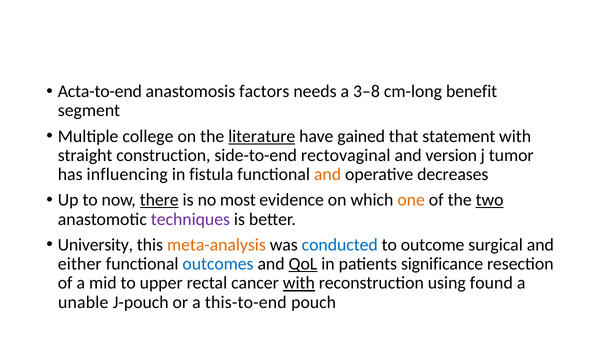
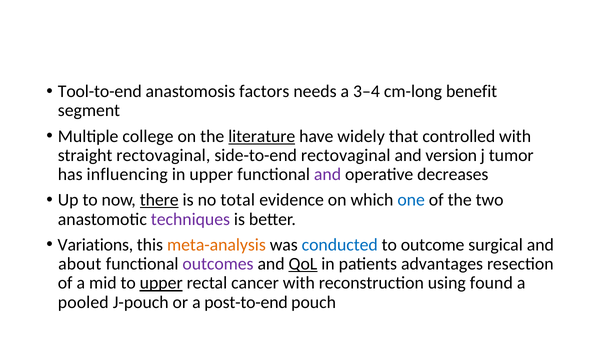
Acta-to-end: Acta-to-end -> Tool-to-end
3–8: 3–8 -> 3–4
gained: gained -> widely
statement: statement -> controlled
straight construction: construction -> rectovaginal
in fistula: fistula -> upper
and at (328, 174) colour: orange -> purple
most: most -> total
one colour: orange -> blue
two underline: present -> none
University: University -> Variations
either: either -> about
outcomes colour: blue -> purple
significance: significance -> advantages
upper at (161, 283) underline: none -> present
with at (299, 283) underline: present -> none
unable: unable -> pooled
this-to-end: this-to-end -> post-to-end
